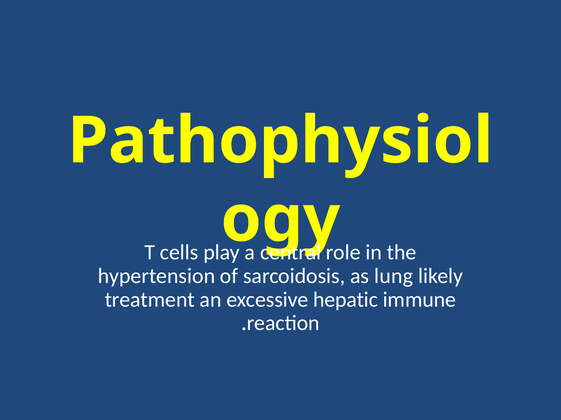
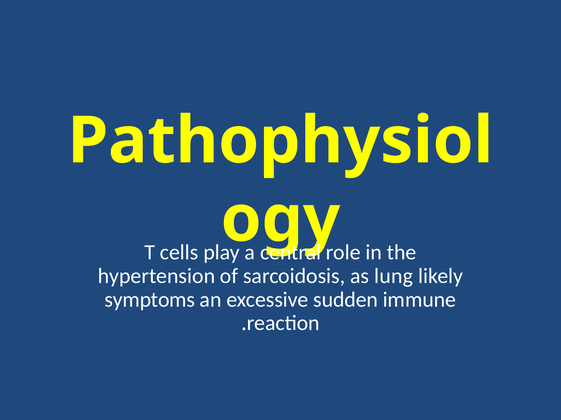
treatment: treatment -> symptoms
hepatic: hepatic -> sudden
